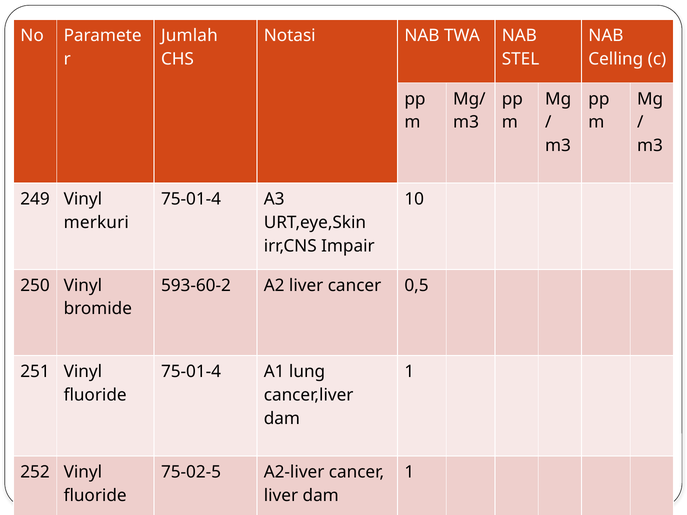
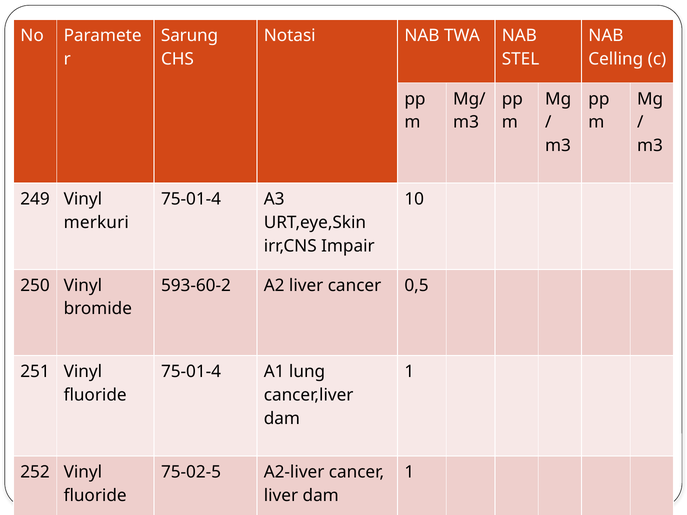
Jumlah: Jumlah -> Sarung
